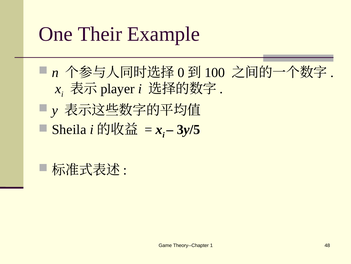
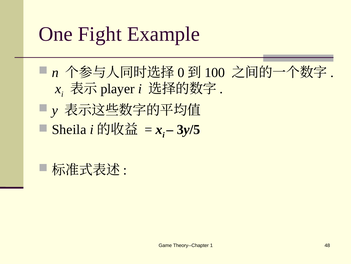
Their: Their -> Fight
